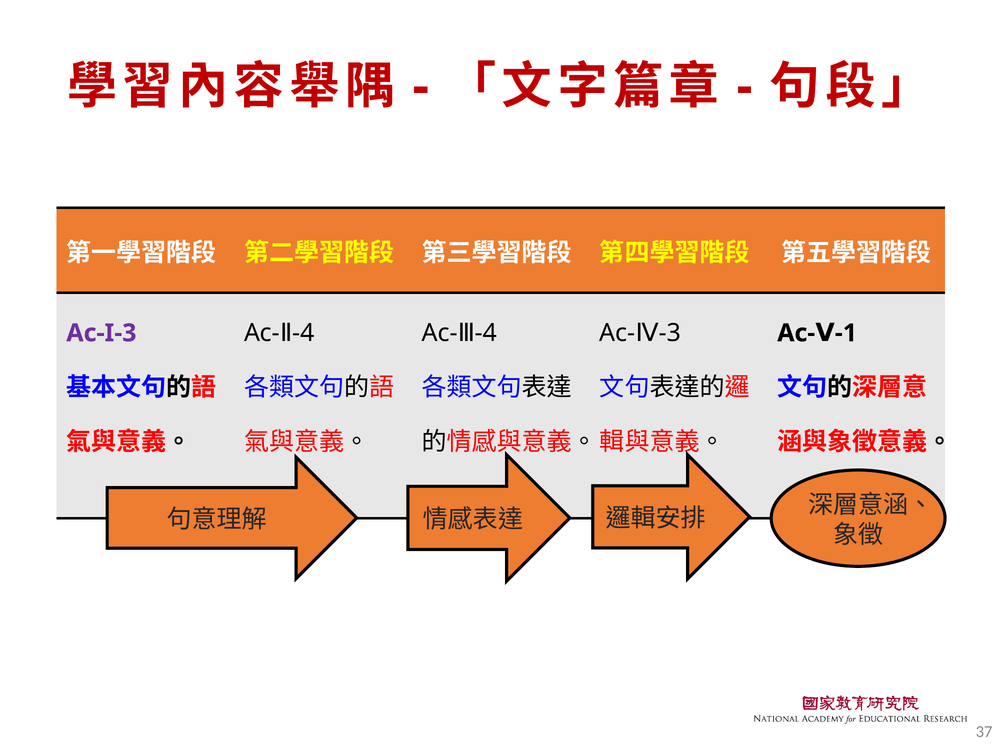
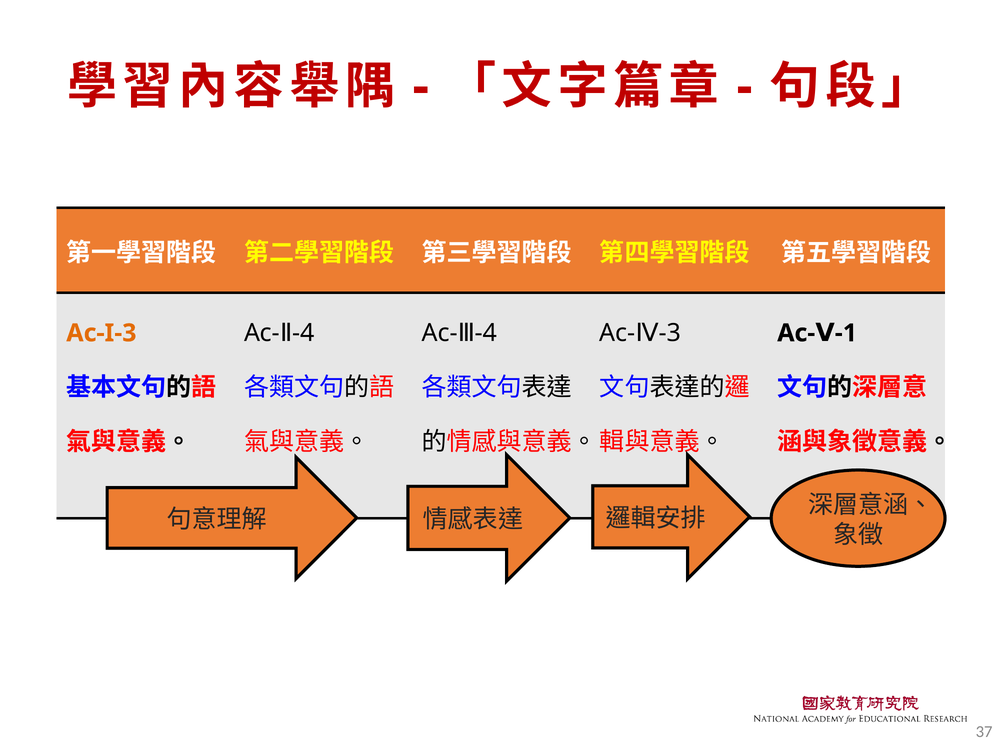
Ac-I-3 colour: purple -> orange
